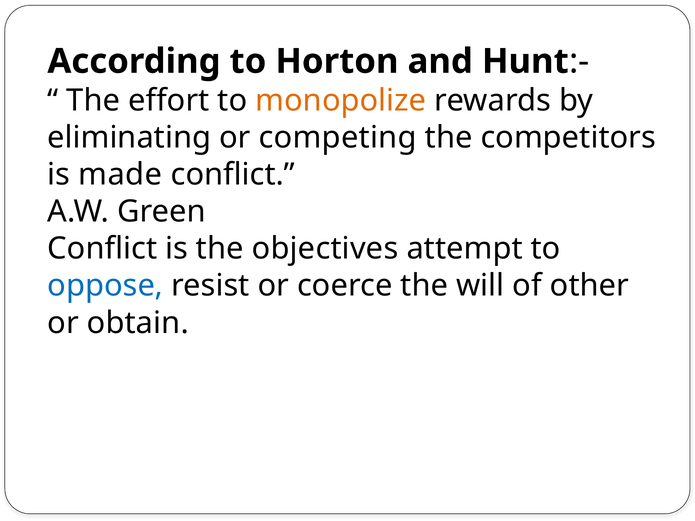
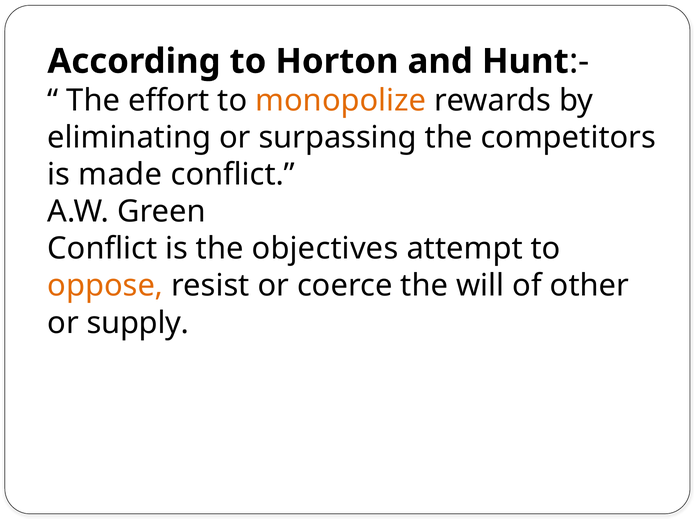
competing: competing -> surpassing
oppose colour: blue -> orange
obtain: obtain -> supply
